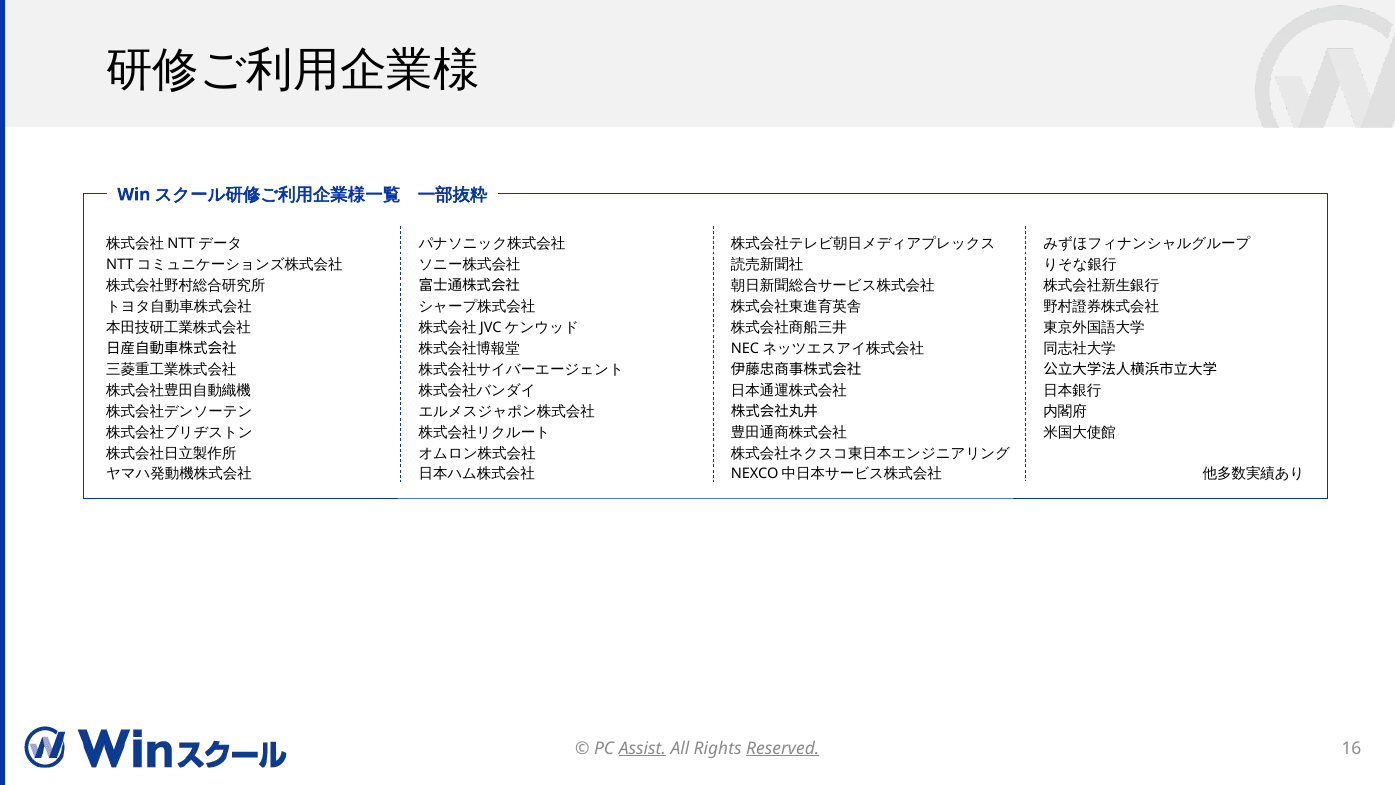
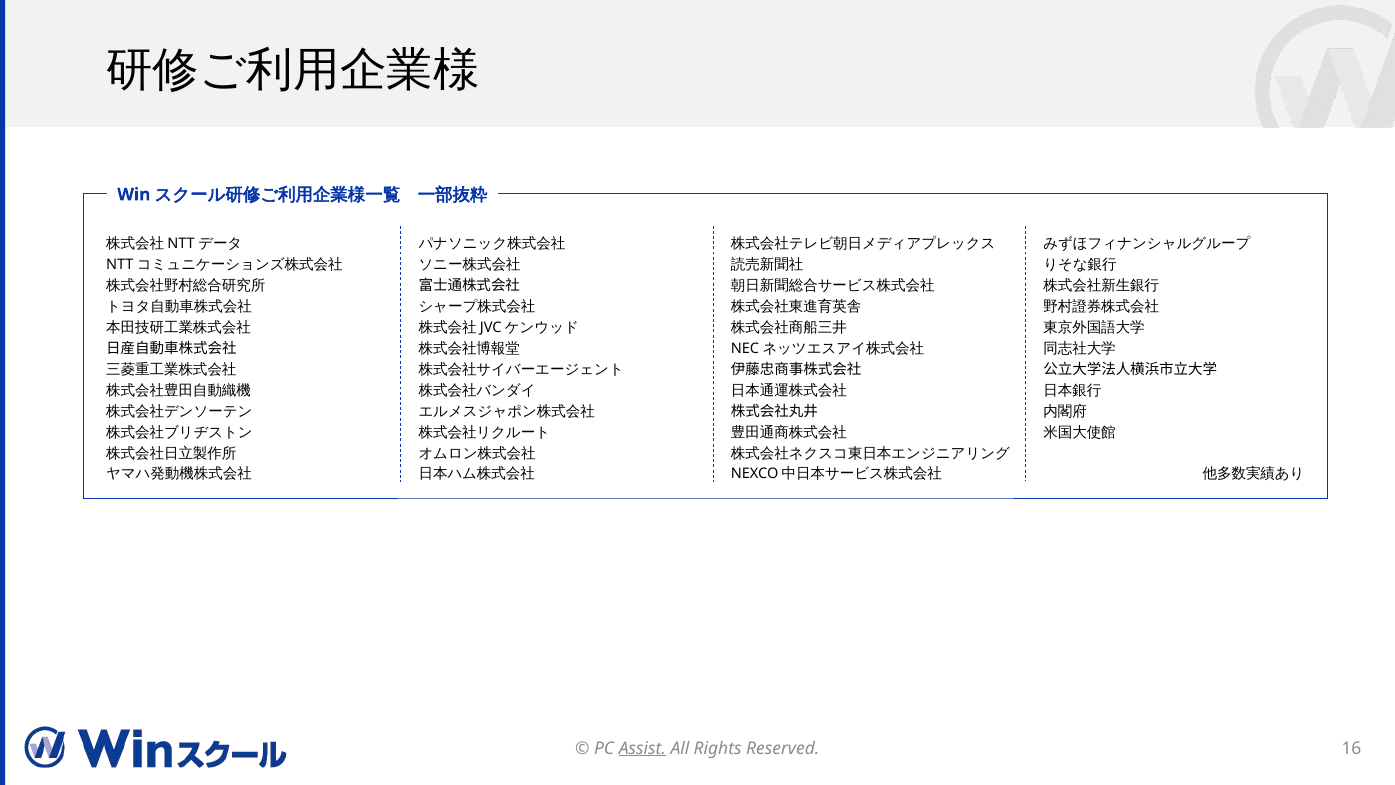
Reserved underline: present -> none
